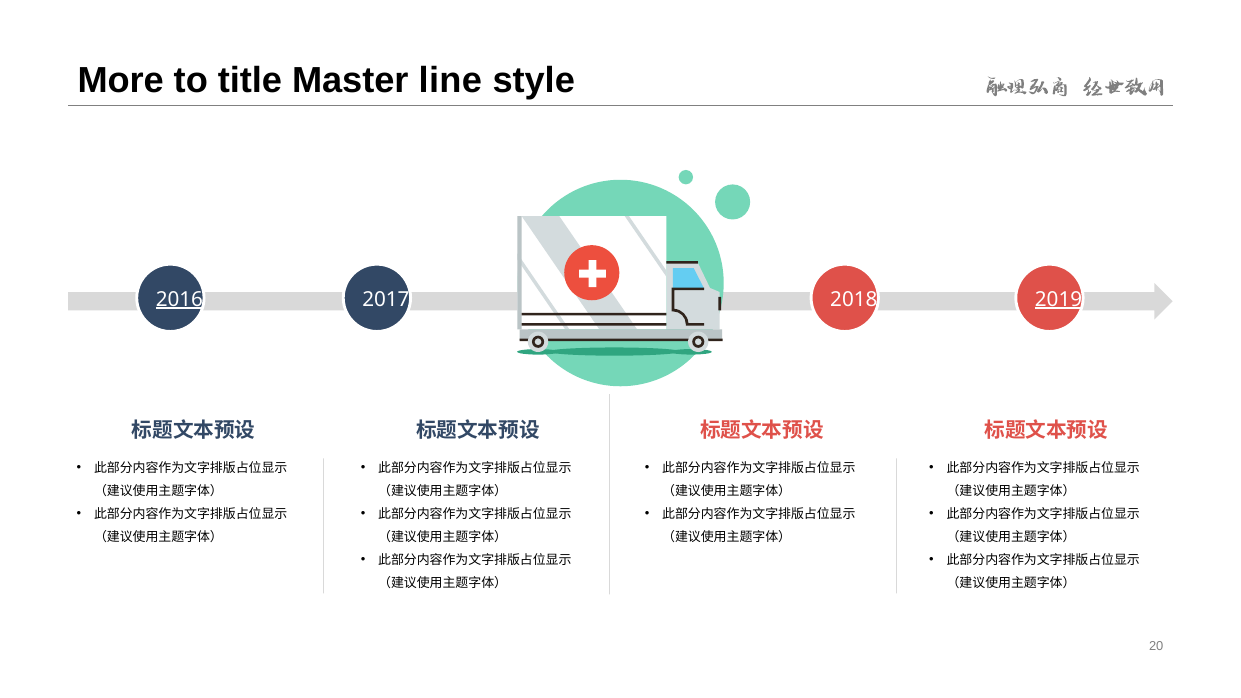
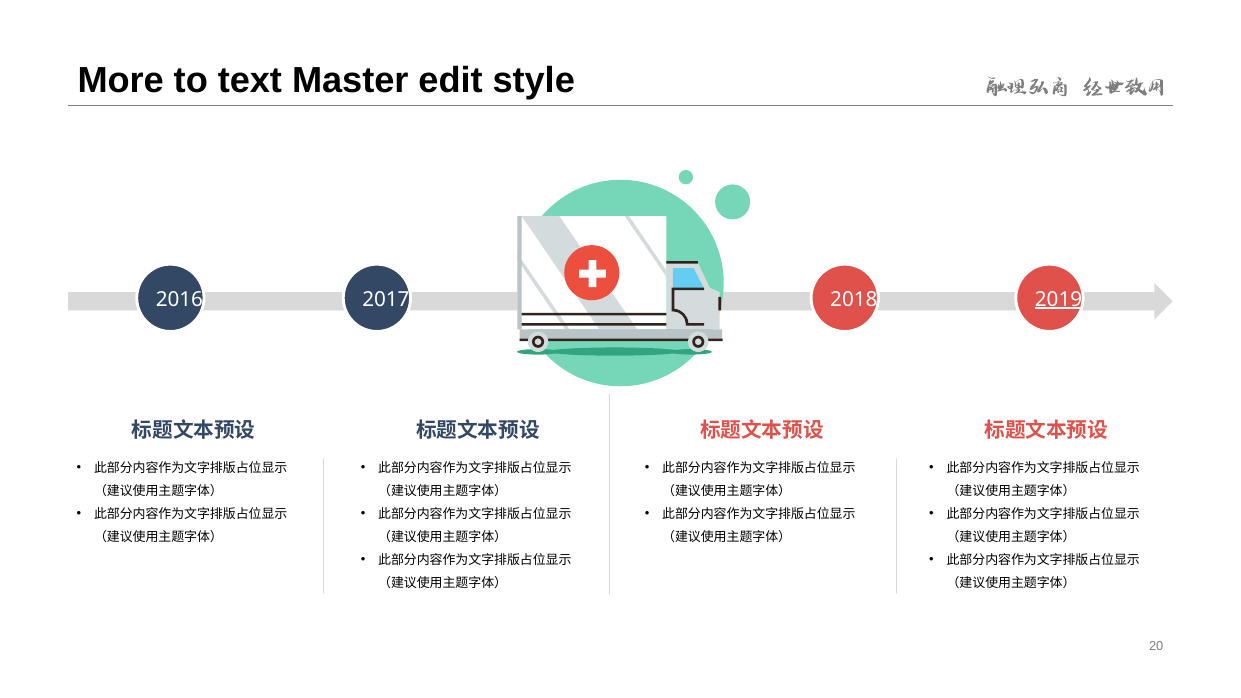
title: title -> text
line: line -> edit
2016 underline: present -> none
